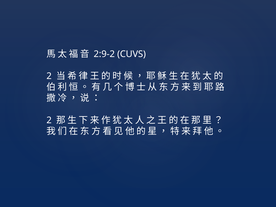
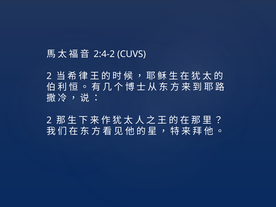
2:9-2: 2:9-2 -> 2:4-2
